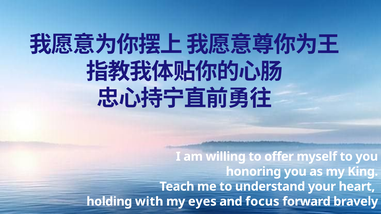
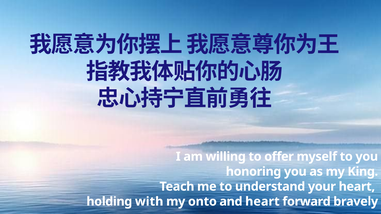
eyes: eyes -> onto
and focus: focus -> heart
